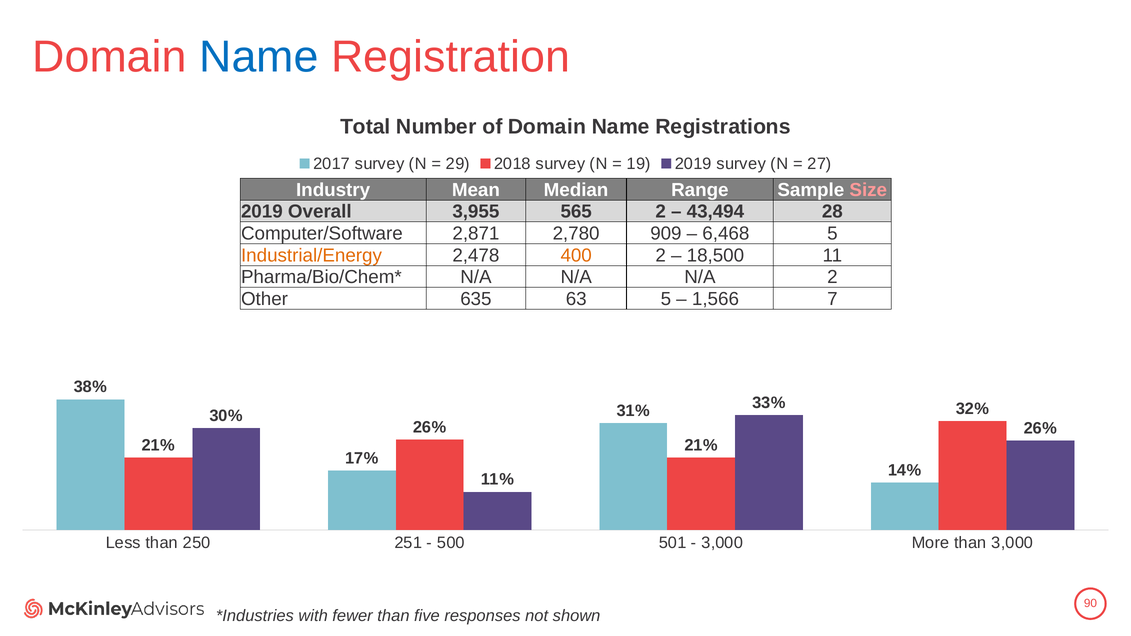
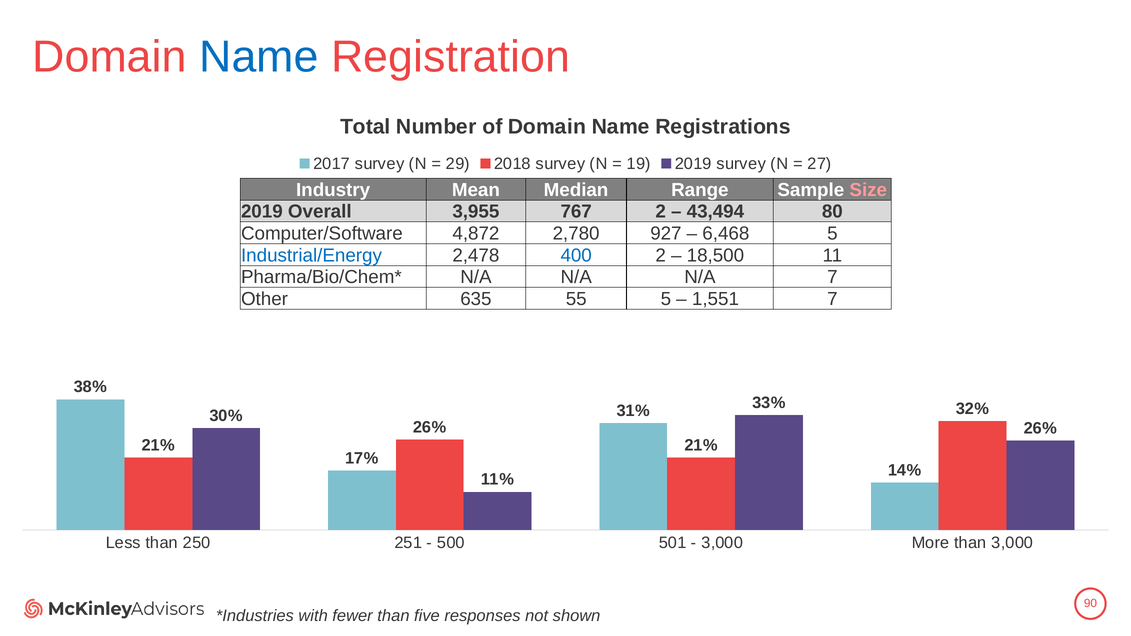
565: 565 -> 767
28: 28 -> 80
2,871: 2,871 -> 4,872
909: 909 -> 927
Industrial/Energy colour: orange -> blue
400 colour: orange -> blue
N/A 2: 2 -> 7
63: 63 -> 55
1,566: 1,566 -> 1,551
